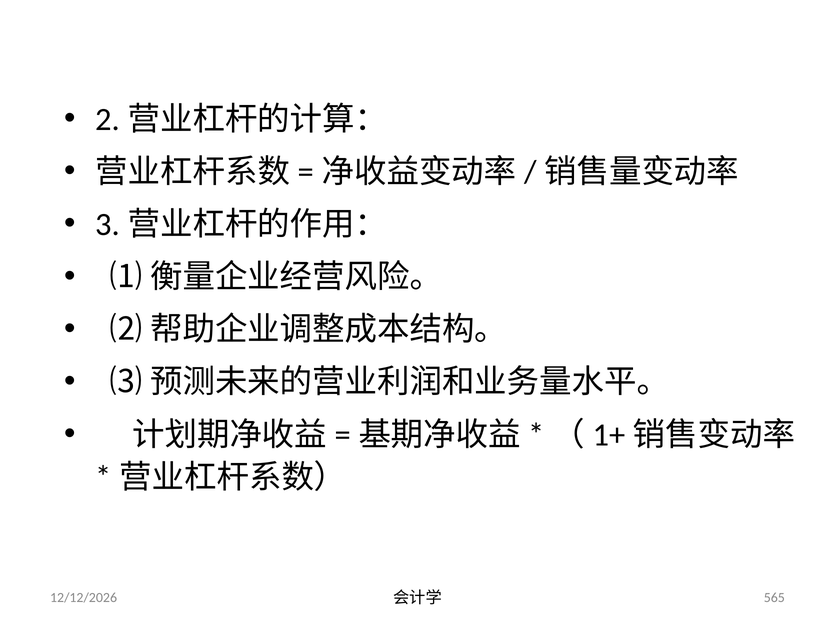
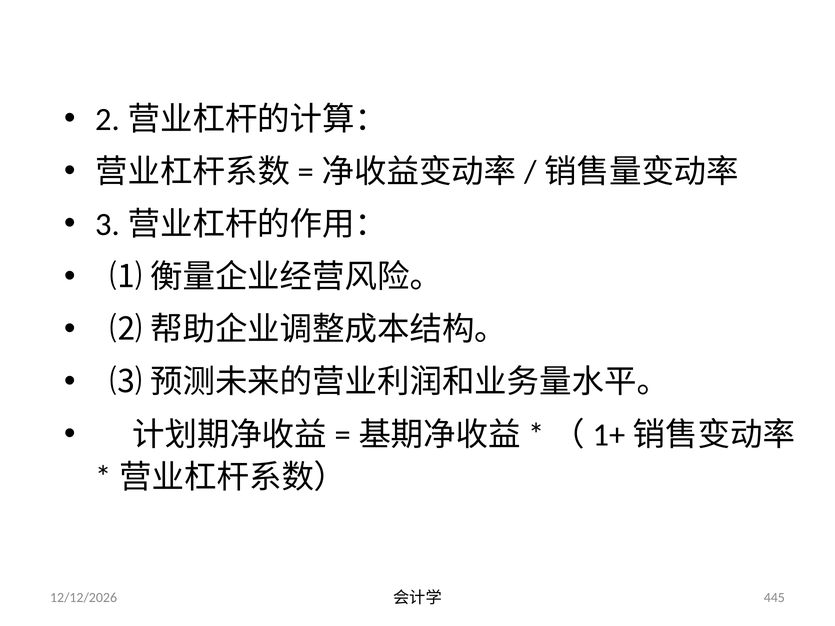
565: 565 -> 445
